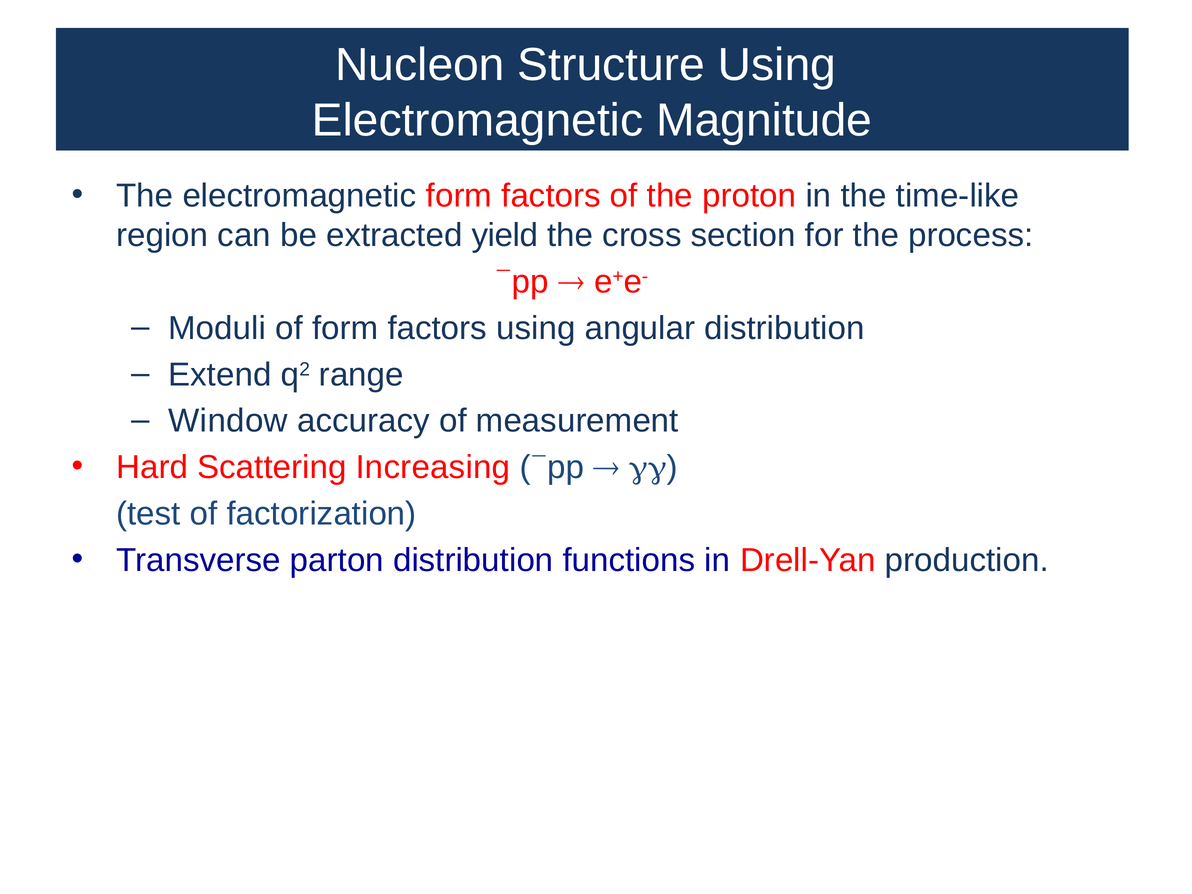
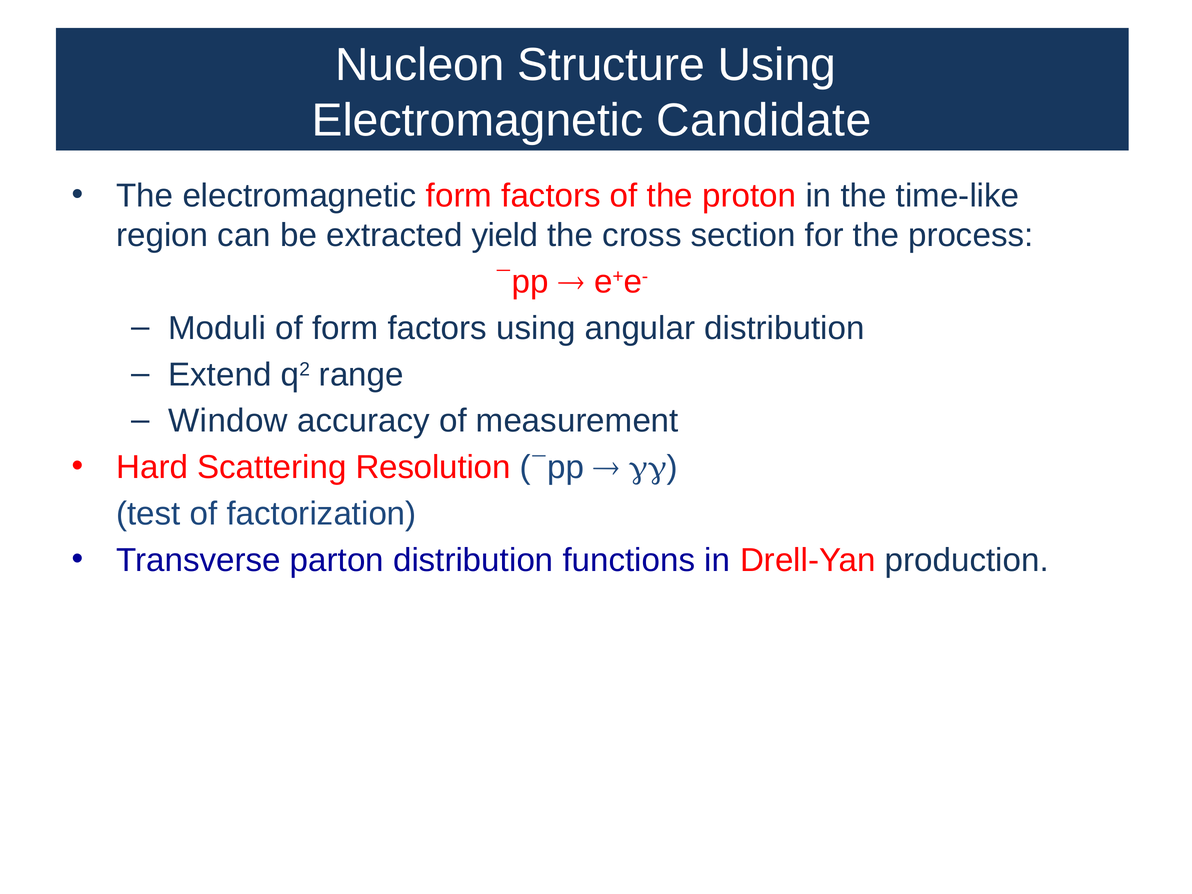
Magnitude: Magnitude -> Candidate
Increasing: Increasing -> Resolution
